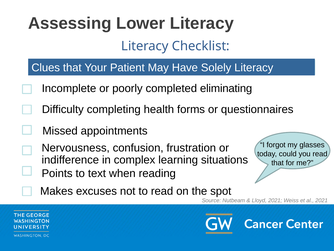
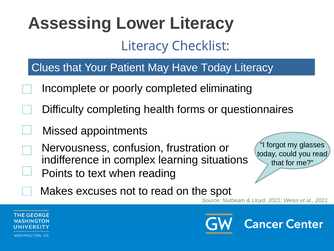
Have Solely: Solely -> Today
